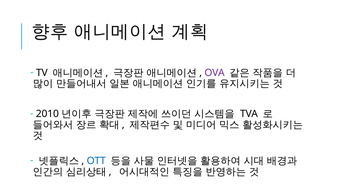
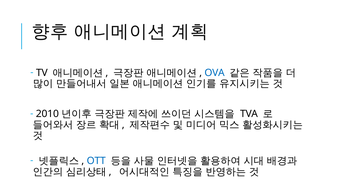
OVA colour: purple -> blue
